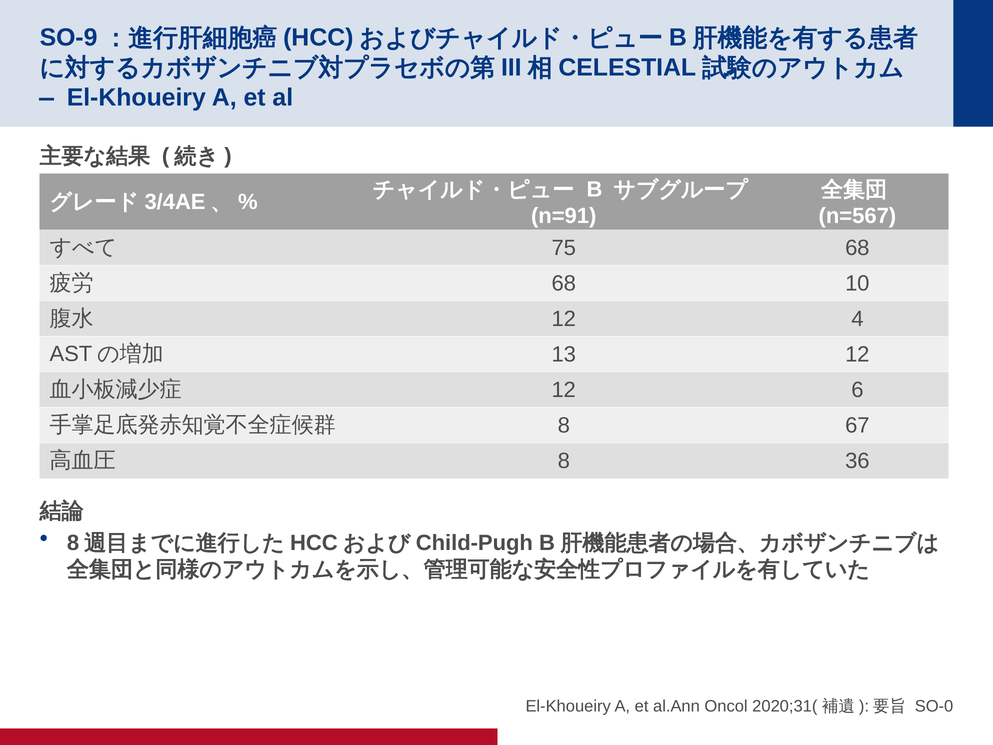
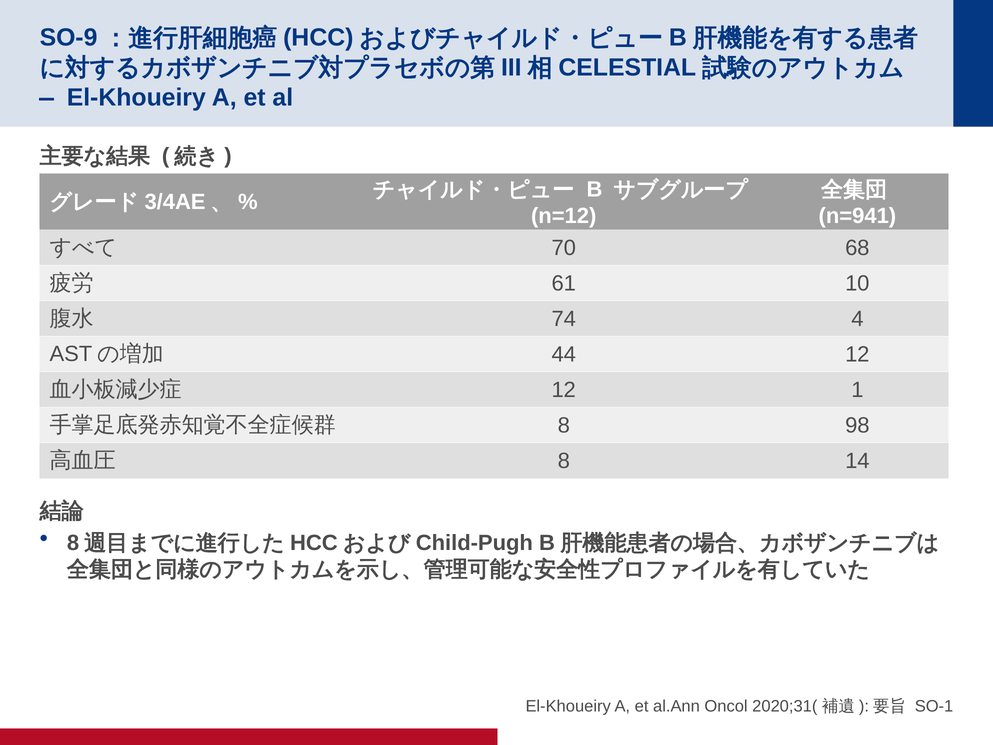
n=91: n=91 -> n=12
n=567: n=567 -> n=941
75: 75 -> 70
68 at (564, 283): 68 -> 61
12 at (564, 319): 12 -> 74
13: 13 -> 44
6: 6 -> 1
67: 67 -> 98
36: 36 -> 14
SO-0: SO-0 -> SO-1
